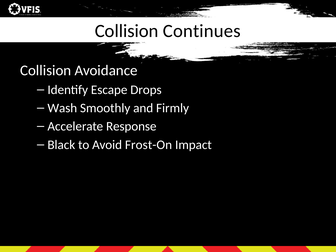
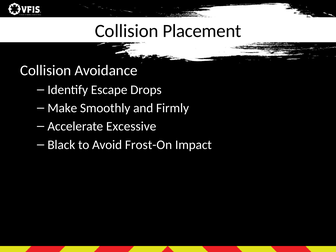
Continues: Continues -> Placement
Wash: Wash -> Make
Response: Response -> Excessive
